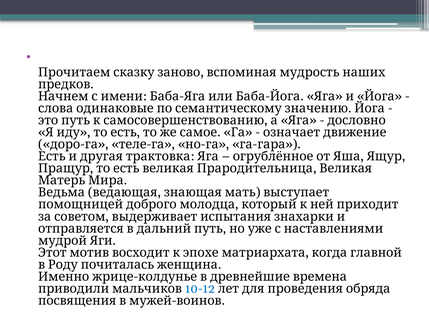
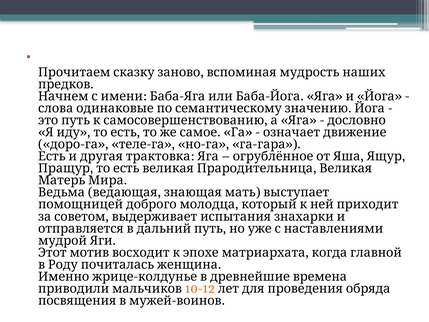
10-12 colour: blue -> orange
